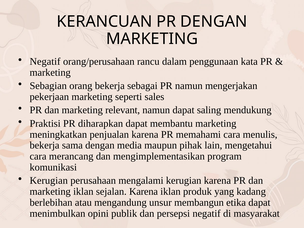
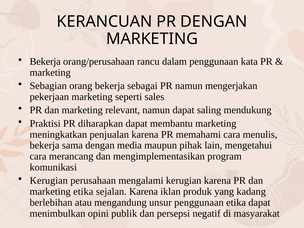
Negatif at (45, 62): Negatif -> Bekerja
marketing iklan: iklan -> etika
unsur membangun: membangun -> penggunaan
